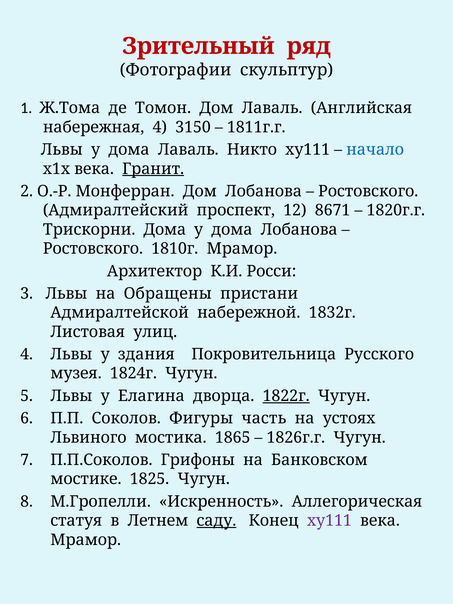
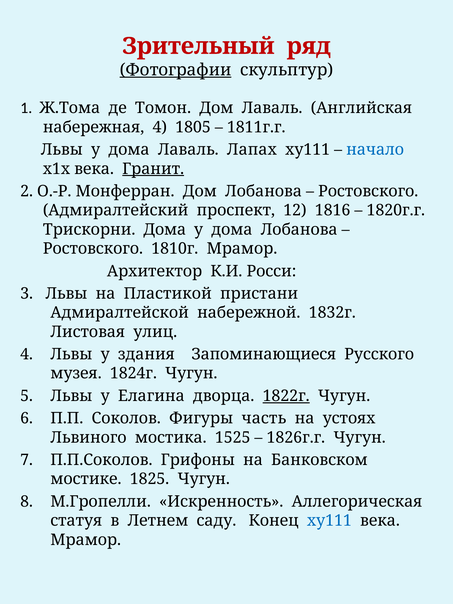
Фотографии underline: none -> present
3150: 3150 -> 1805
Никто: Никто -> Лапах
8671: 8671 -> 1816
Обращены: Обращены -> Пластикой
Покровительница: Покровительница -> Запоминающиеся
1865: 1865 -> 1525
саду underline: present -> none
ху111 at (329, 521) colour: purple -> blue
